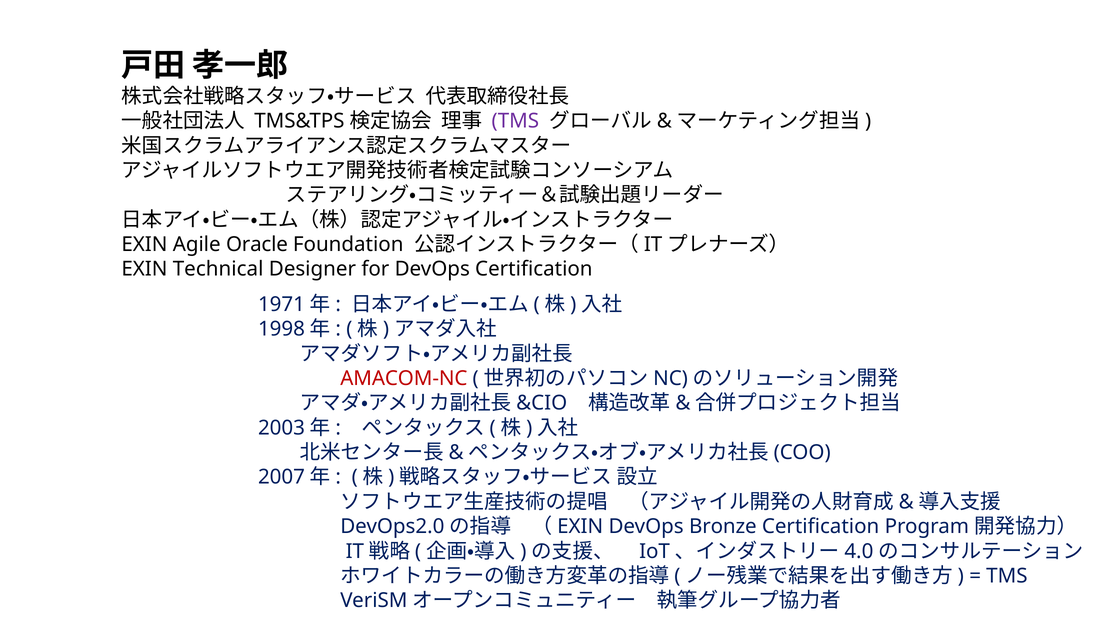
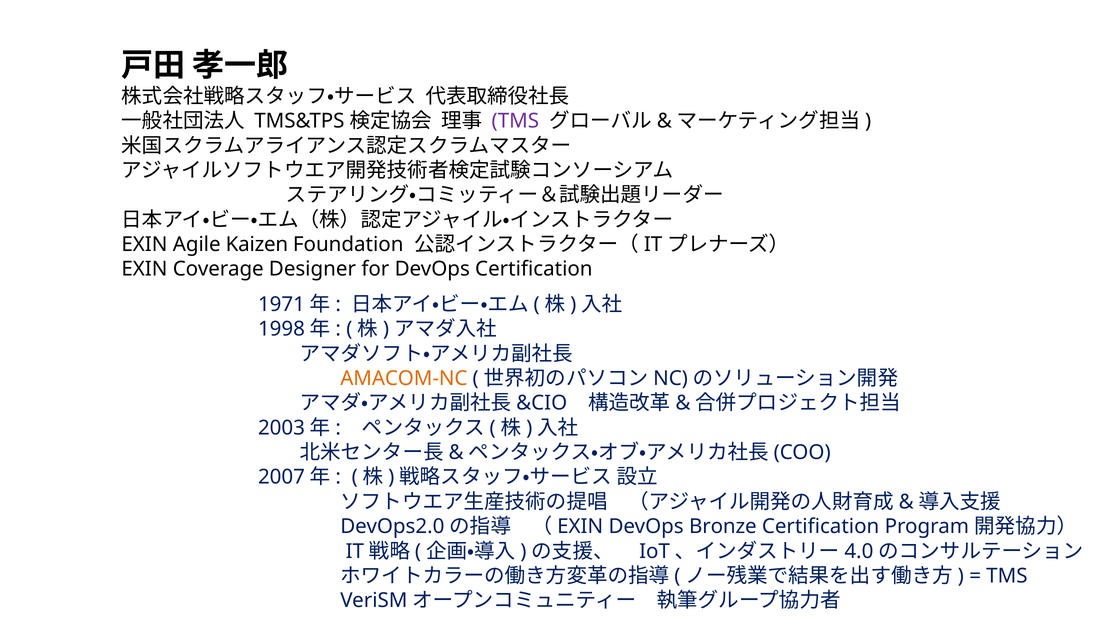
Oracle: Oracle -> Kaizen
Technical: Technical -> Coverage
AMACOM-NC colour: red -> orange
